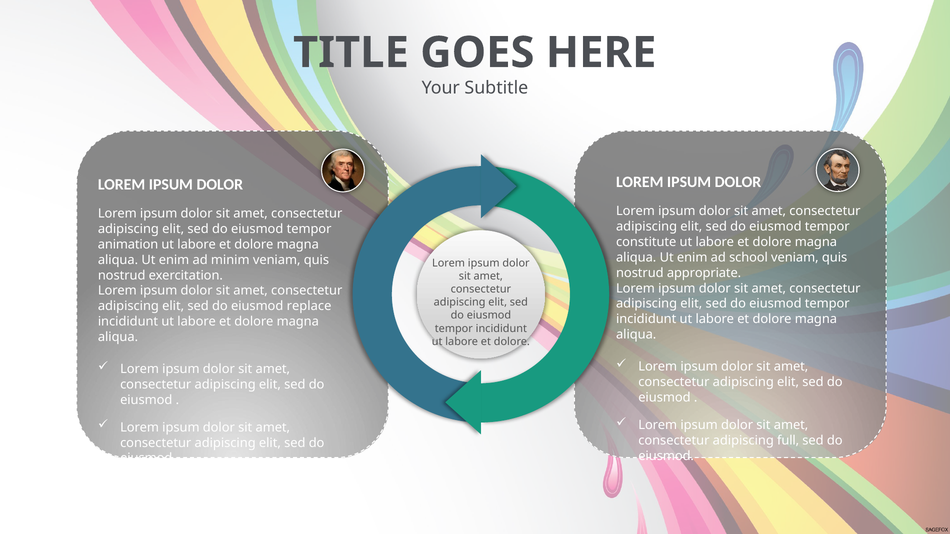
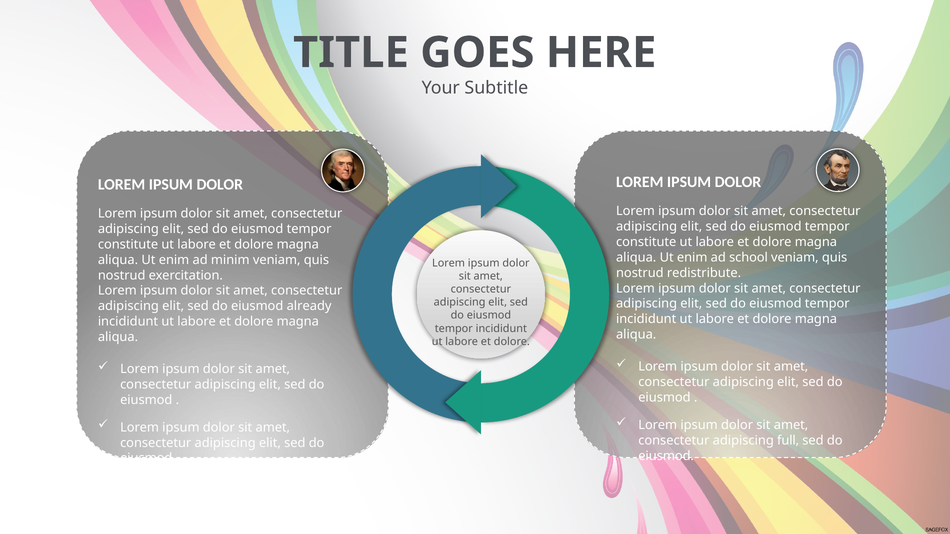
animation at (128, 245): animation -> constitute
appropriate: appropriate -> redistribute
replace: replace -> already
